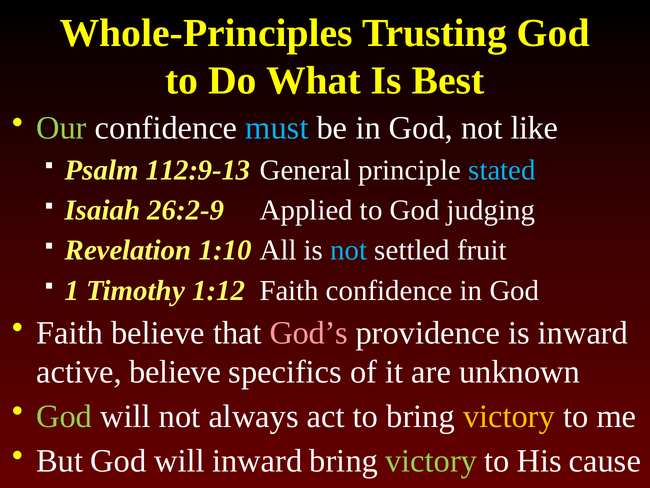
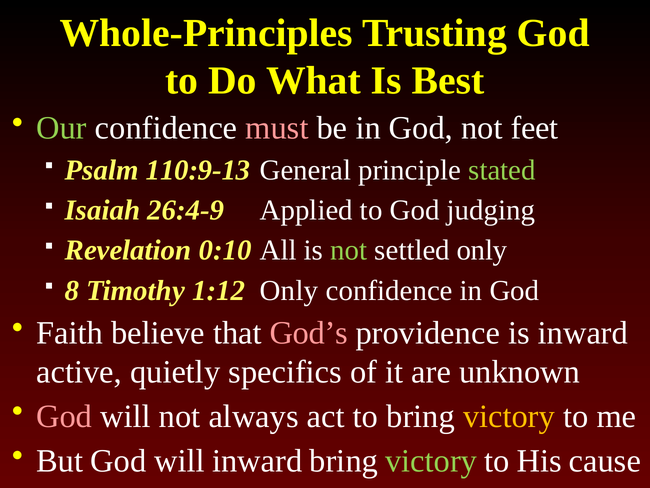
must colour: light blue -> pink
like: like -> feet
112:9-13: 112:9-13 -> 110:9-13
stated colour: light blue -> light green
26:2-9: 26:2-9 -> 26:4-9
1:10: 1:10 -> 0:10
not at (349, 250) colour: light blue -> light green
settled fruit: fruit -> only
1: 1 -> 8
1:12 Faith: Faith -> Only
active believe: believe -> quietly
God at (64, 416) colour: light green -> pink
